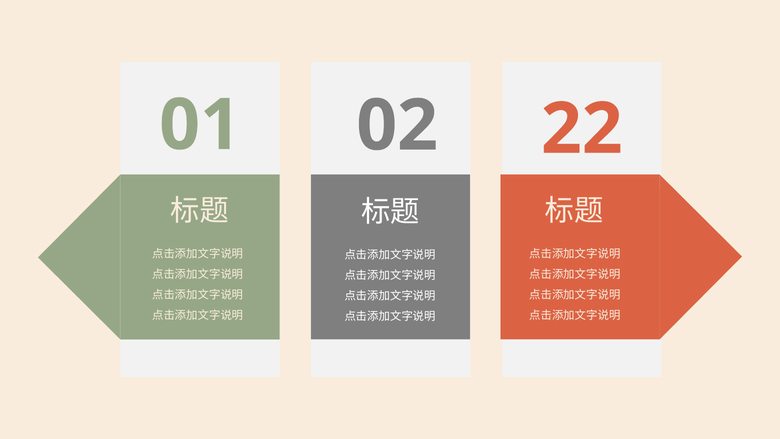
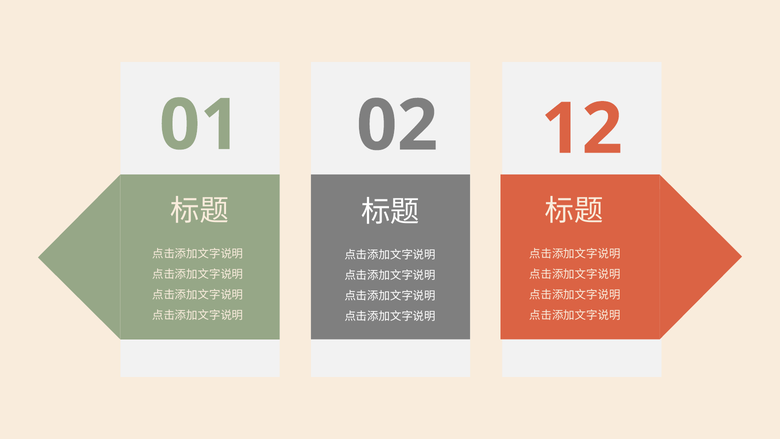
22: 22 -> 12
